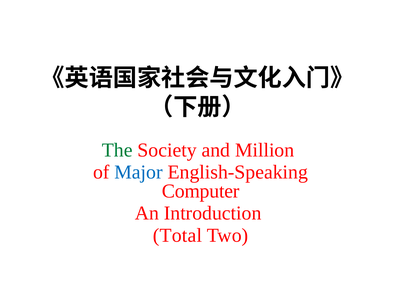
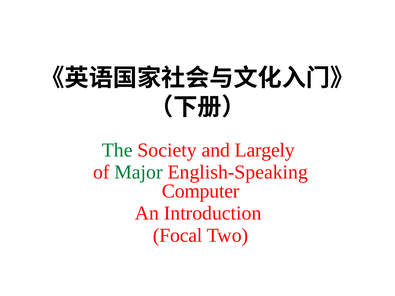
Million: Million -> Largely
Major colour: blue -> green
Total: Total -> Focal
